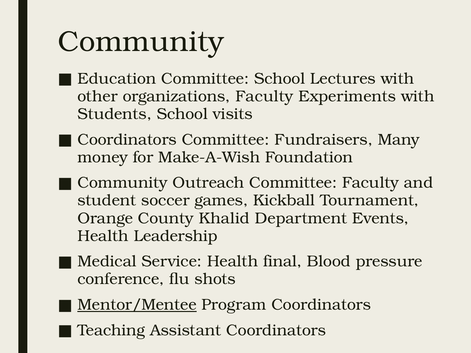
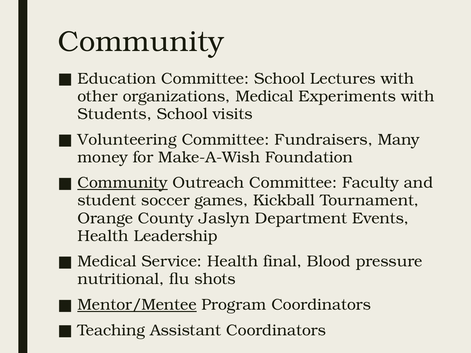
organizations Faculty: Faculty -> Medical
Coordinators at (127, 140): Coordinators -> Volunteering
Community at (123, 183) underline: none -> present
Khalid: Khalid -> Jaslyn
conference: conference -> nutritional
